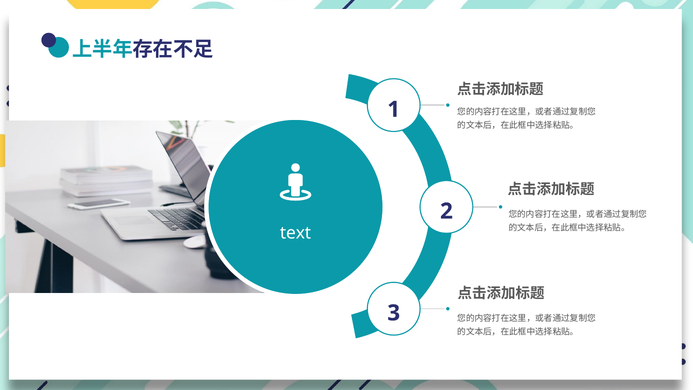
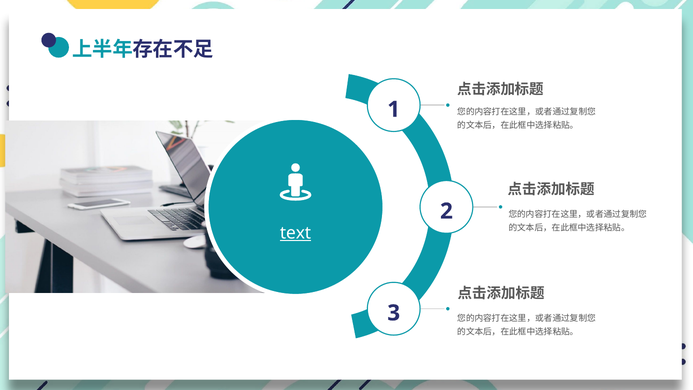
text underline: none -> present
